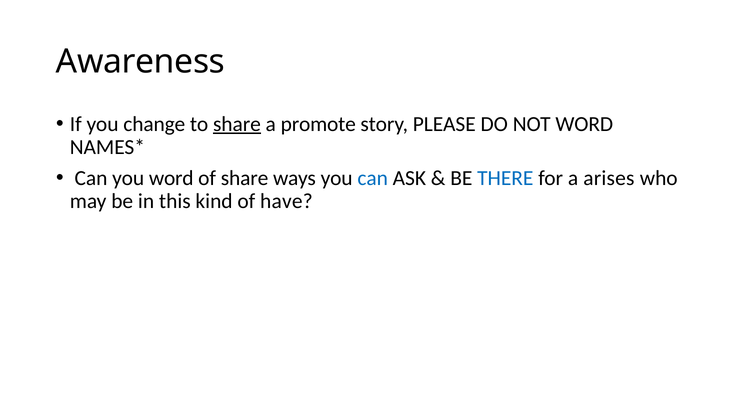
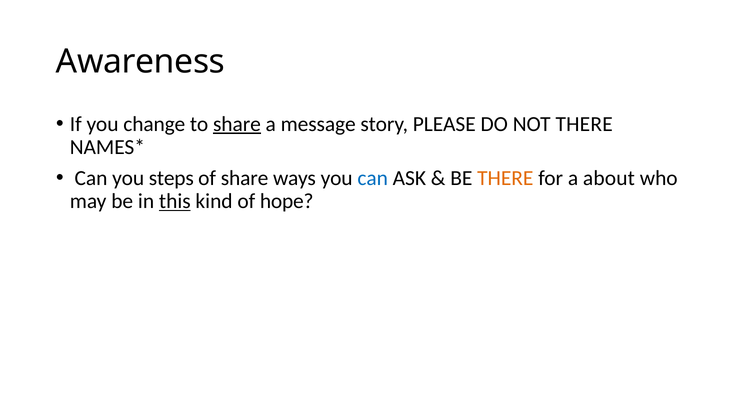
promote: promote -> message
NOT WORD: WORD -> THERE
you word: word -> steps
THERE at (505, 178) colour: blue -> orange
arises: arises -> about
this underline: none -> present
have: have -> hope
